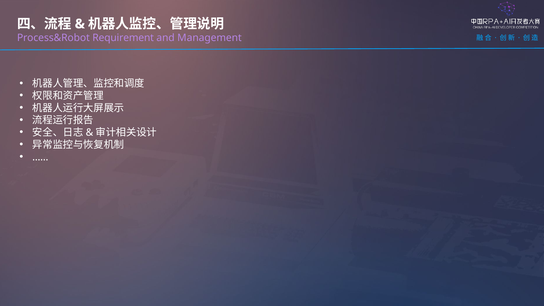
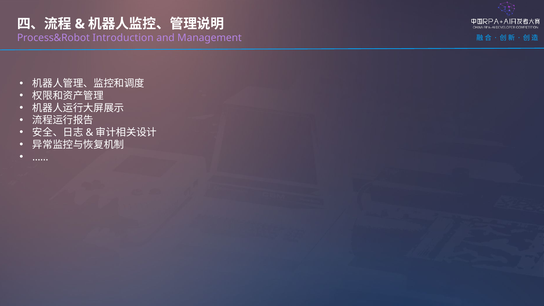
Requirement: Requirement -> Introduction
